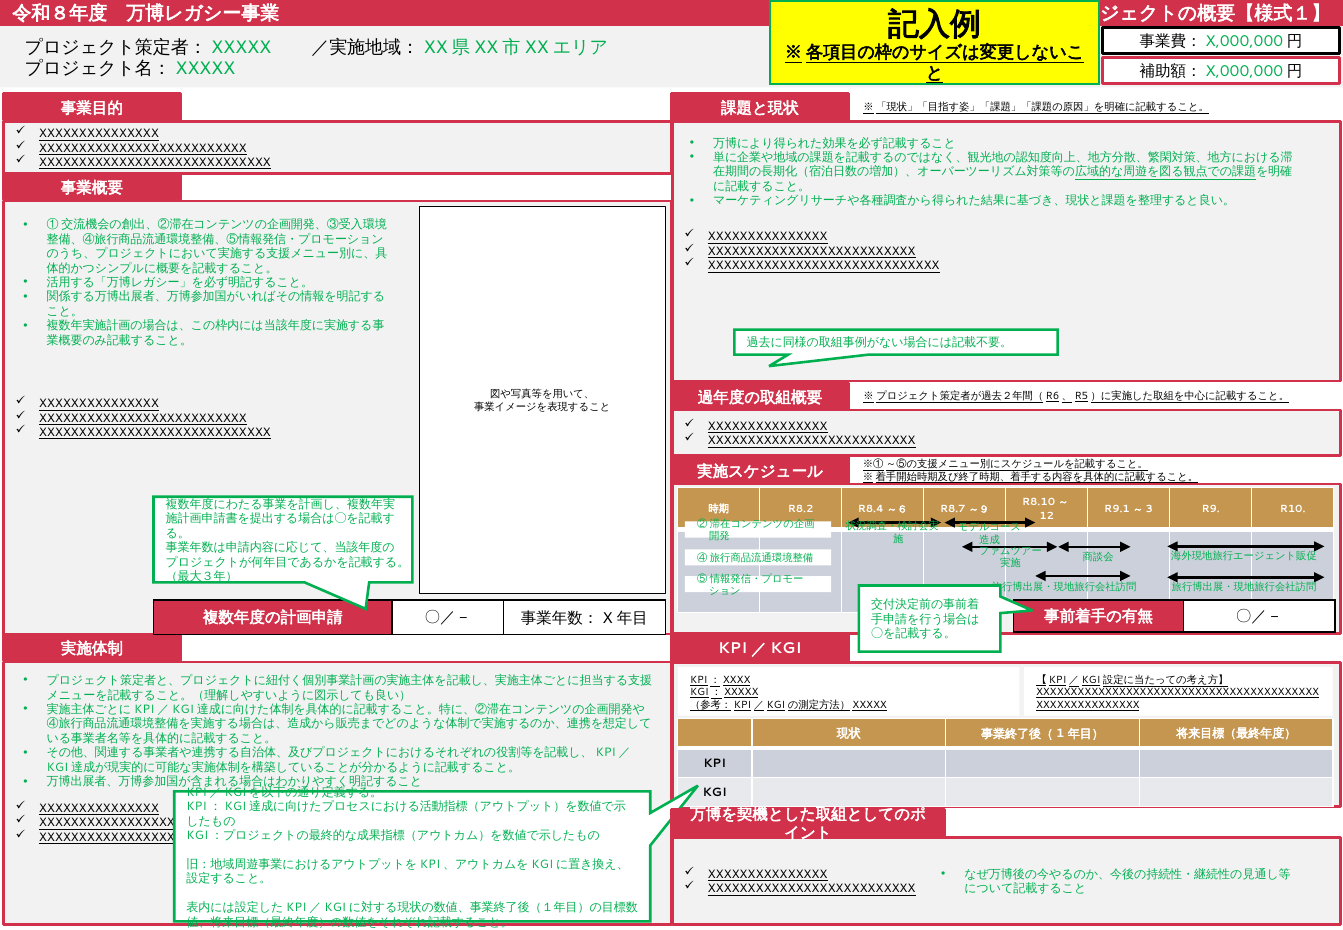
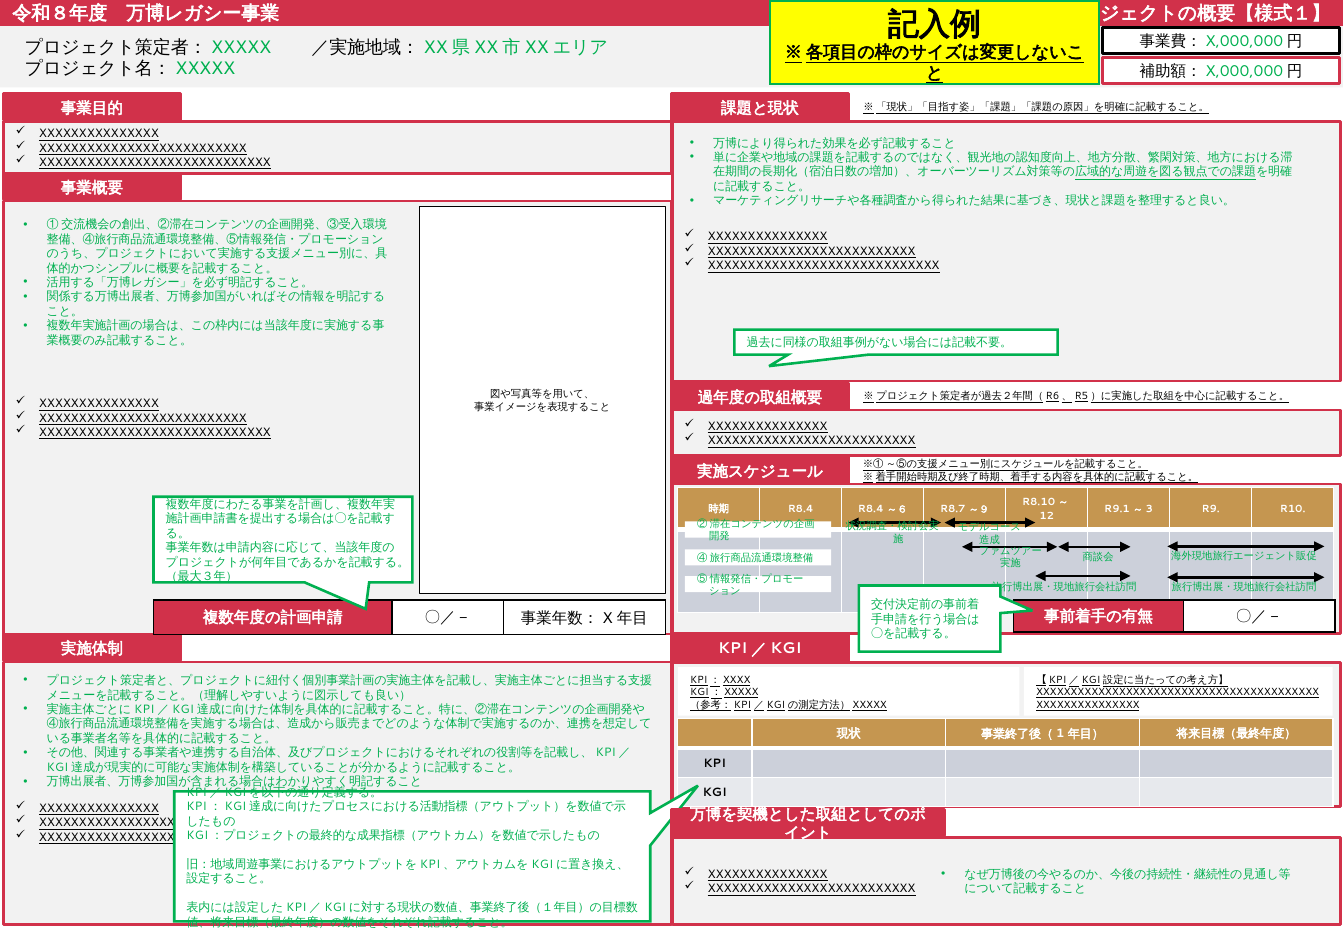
R8.2 at (801, 509): R8.2 -> R8.4
